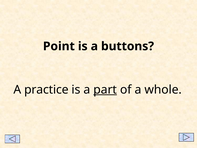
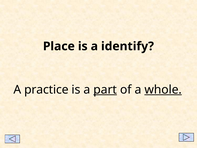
Point: Point -> Place
buttons: buttons -> identify
whole underline: none -> present
